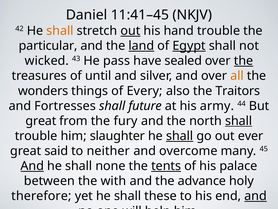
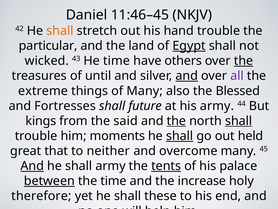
11:41–45: 11:41–45 -> 11:46–45
out at (130, 31) underline: present -> none
land underline: present -> none
He pass: pass -> time
sealed: sealed -> others
and at (187, 76) underline: none -> present
all colour: orange -> purple
wonders: wonders -> extreme
of Every: Every -> Many
Traitors: Traitors -> Blessed
great at (41, 121): great -> kings
fury: fury -> said
the at (176, 121) underline: none -> present
slaughter: slaughter -> moments
ever: ever -> held
said: said -> that
shall none: none -> army
between underline: none -> present
the with: with -> time
advance: advance -> increase
and at (256, 196) underline: present -> none
